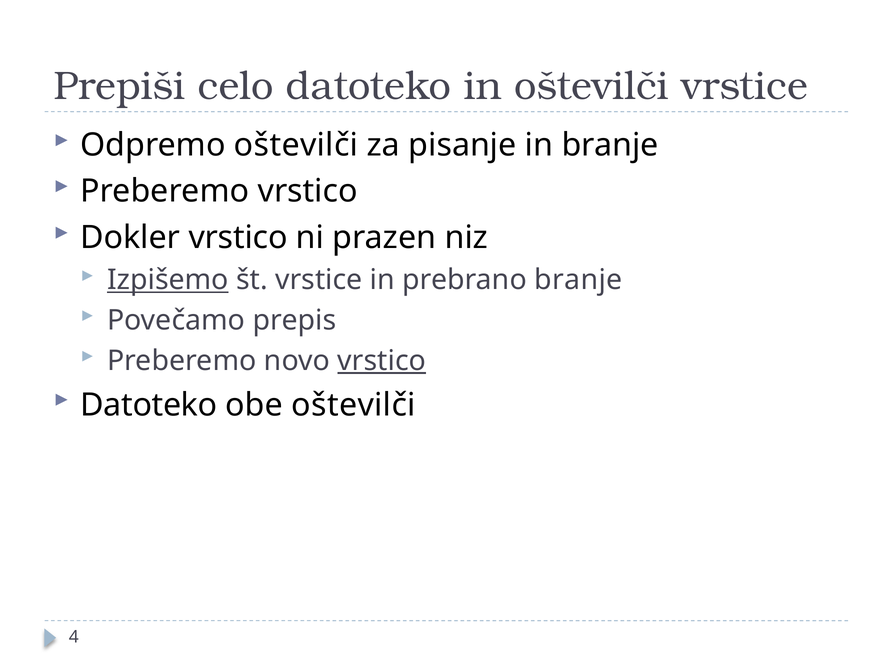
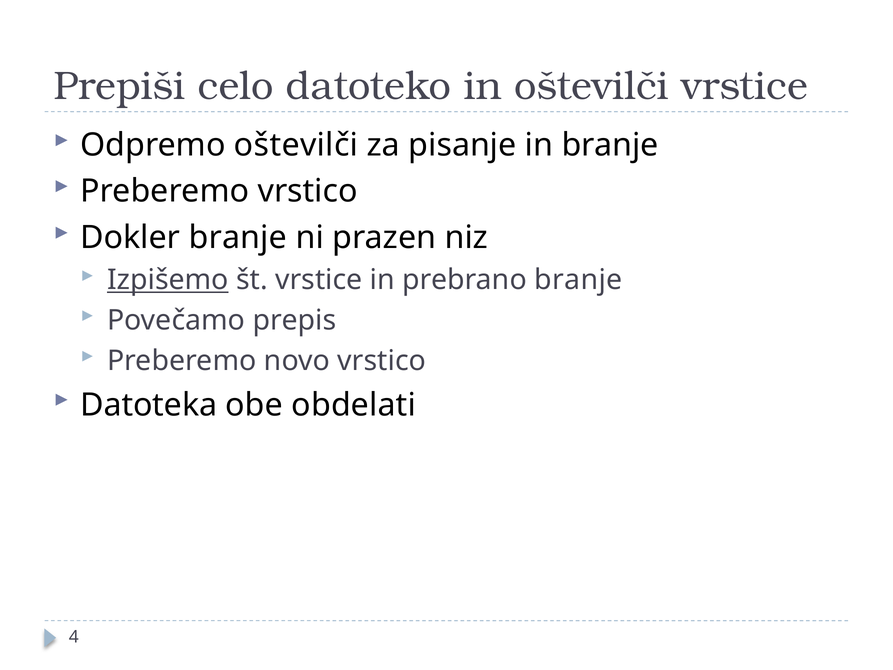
Dokler vrstico: vrstico -> branje
vrstico at (382, 361) underline: present -> none
Datoteko at (149, 405): Datoteko -> Datoteka
obe oštevilči: oštevilči -> obdelati
